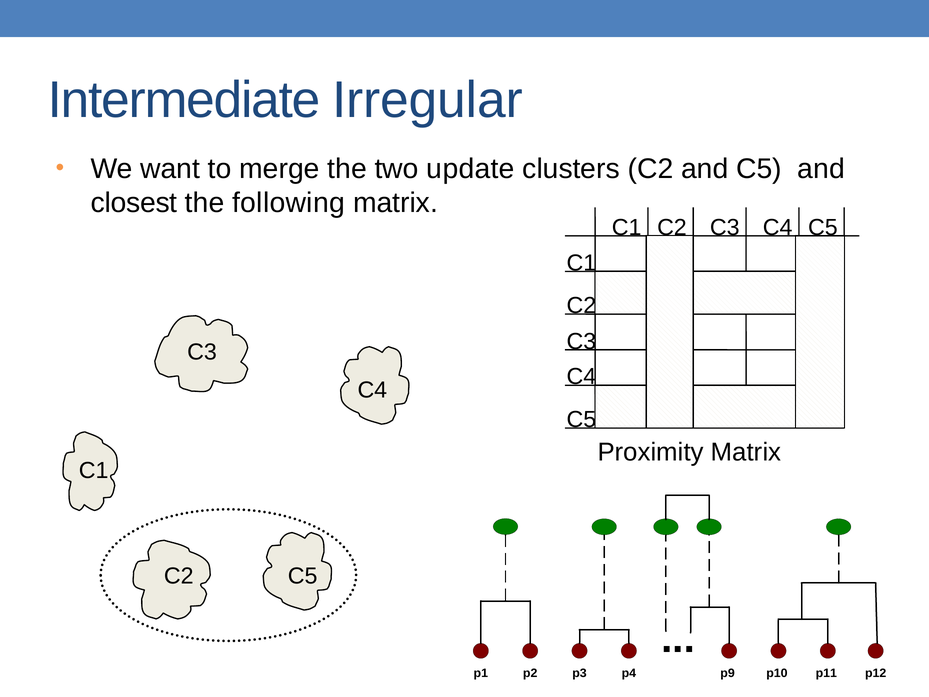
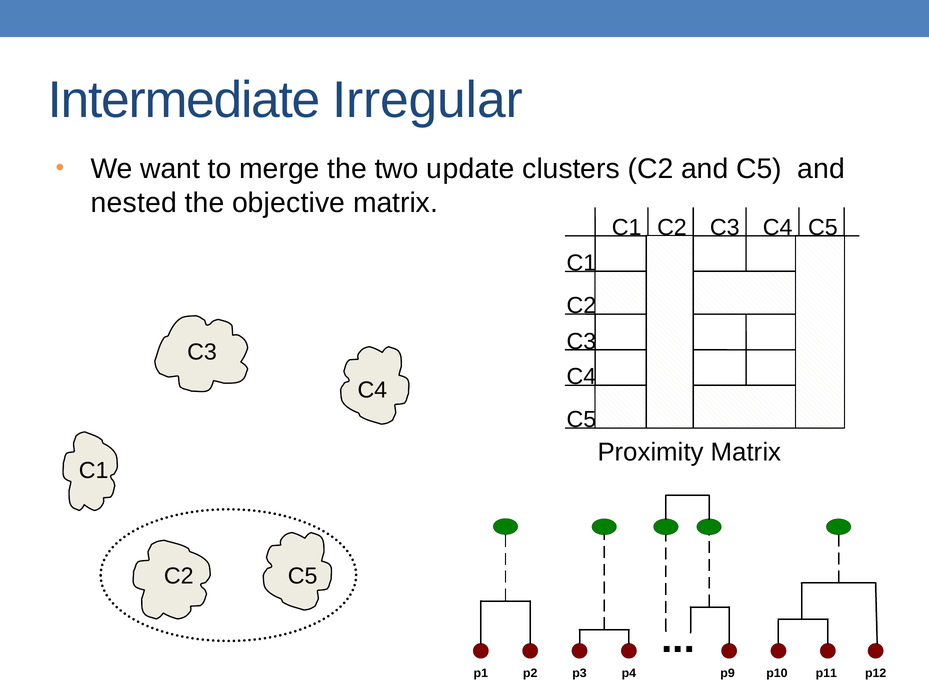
closest: closest -> nested
following: following -> objective
